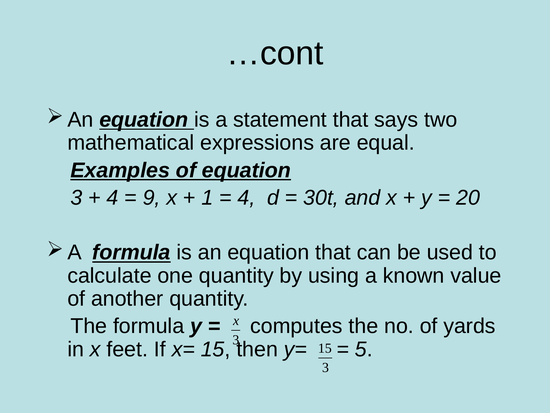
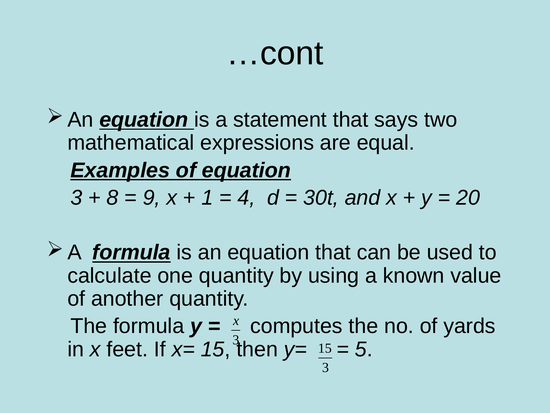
4 at (112, 197): 4 -> 8
